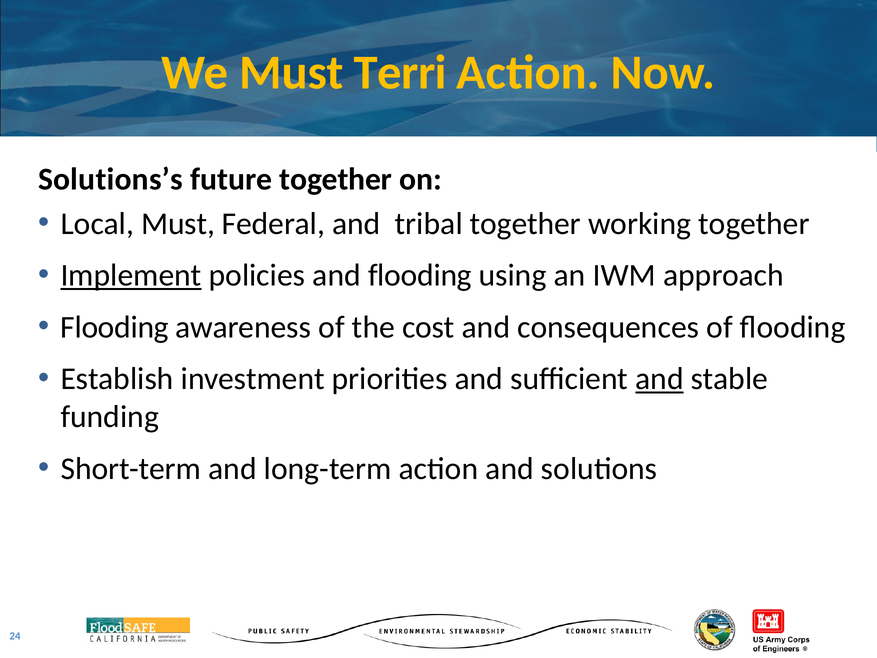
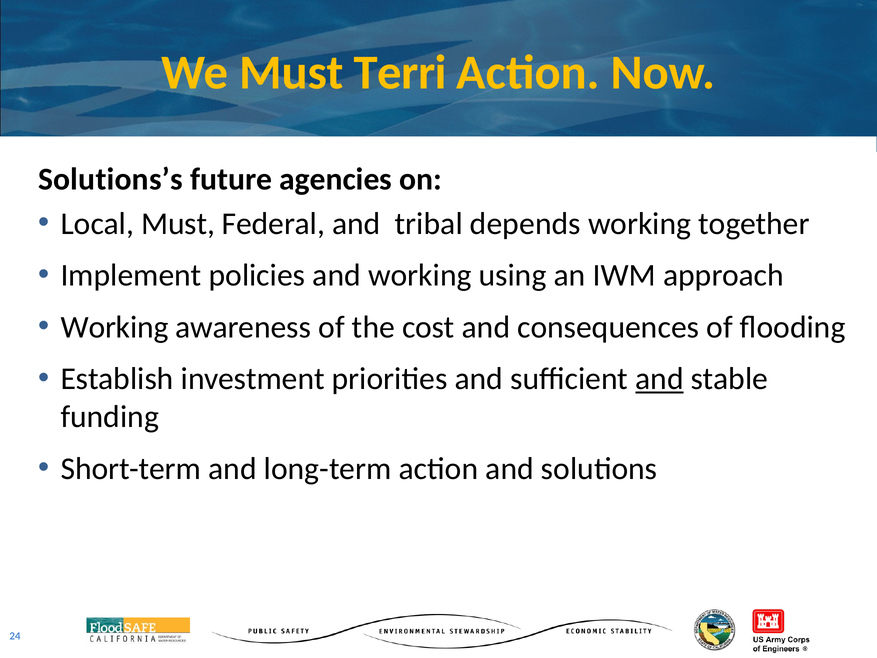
future together: together -> agencies
tribal together: together -> depends
Implement underline: present -> none
and flooding: flooding -> working
Flooding at (115, 327): Flooding -> Working
